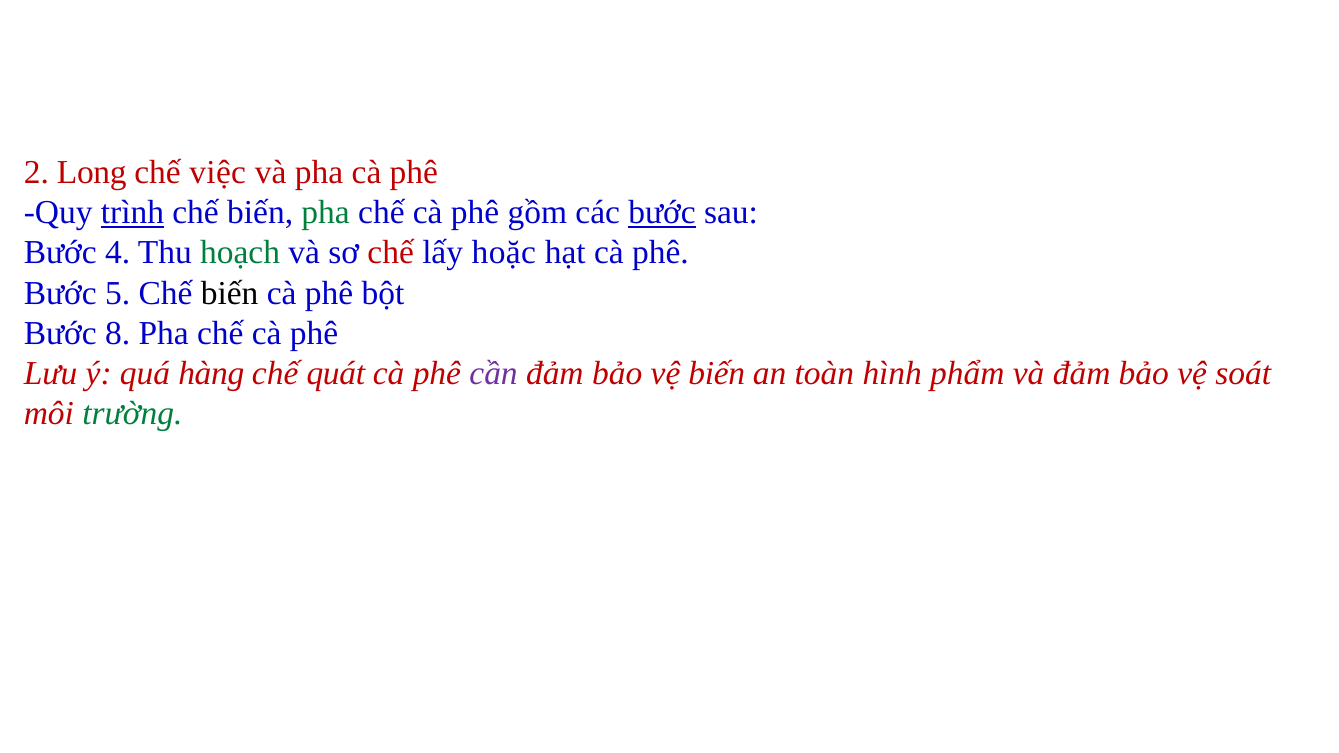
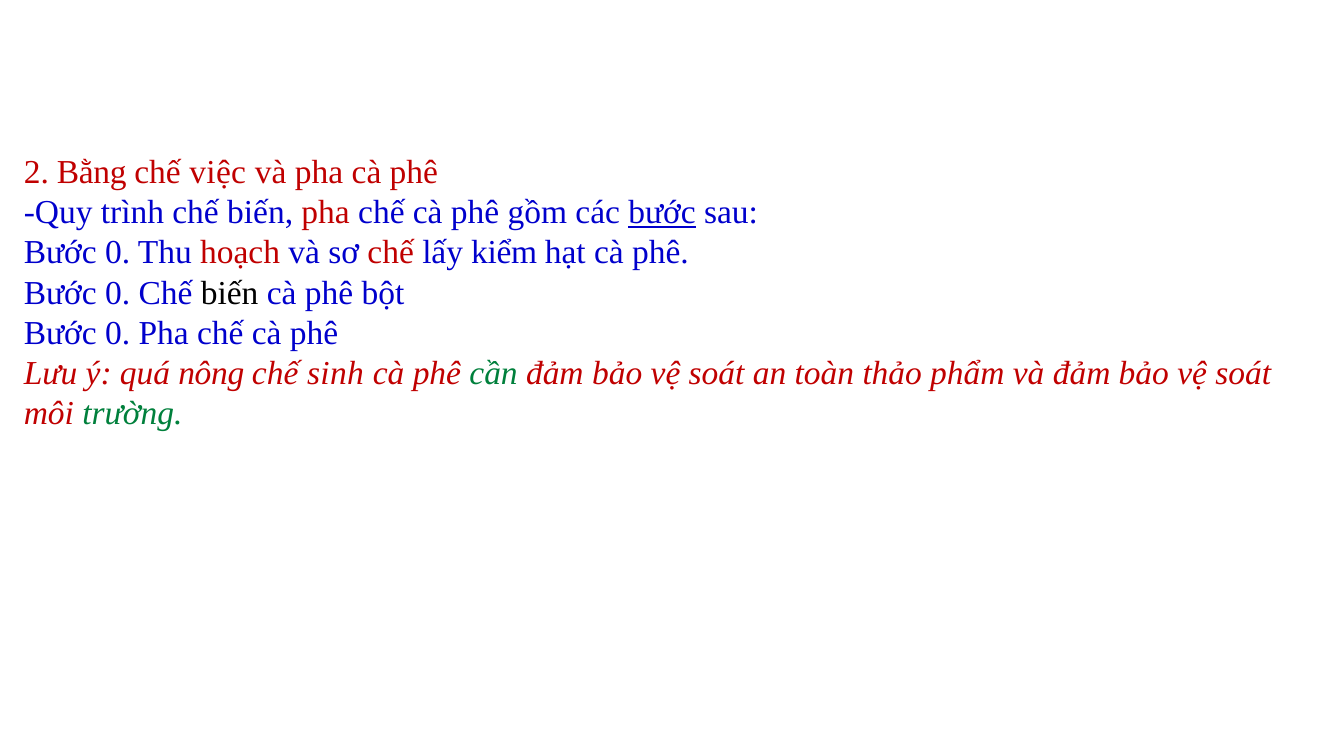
Long: Long -> Bằng
trình underline: present -> none
pha at (326, 213) colour: green -> red
4 at (118, 253): 4 -> 0
hoạch colour: green -> red
hoặc: hoặc -> kiểm
5 at (118, 293): 5 -> 0
8 at (118, 333): 8 -> 0
hàng: hàng -> nông
quát: quát -> sinh
cần colour: purple -> green
biến at (717, 373): biến -> soát
hình: hình -> thảo
